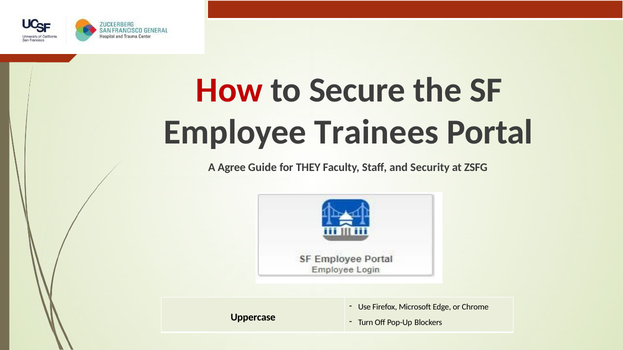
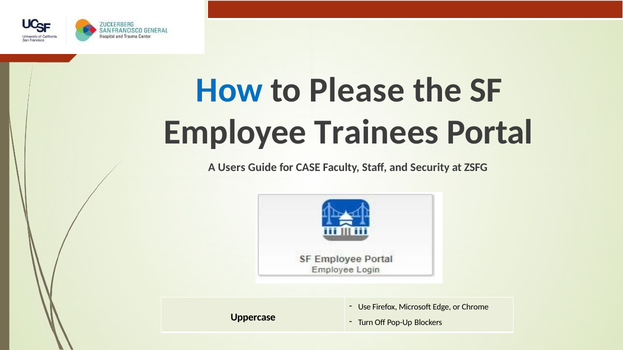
How colour: red -> blue
Secure: Secure -> Please
Agree: Agree -> Users
THEY: THEY -> CASE
